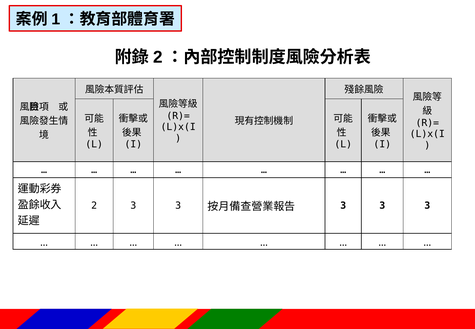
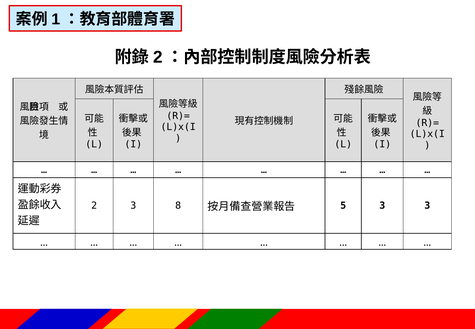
2 3 3: 3 -> 8
3 at (343, 206): 3 -> 5
